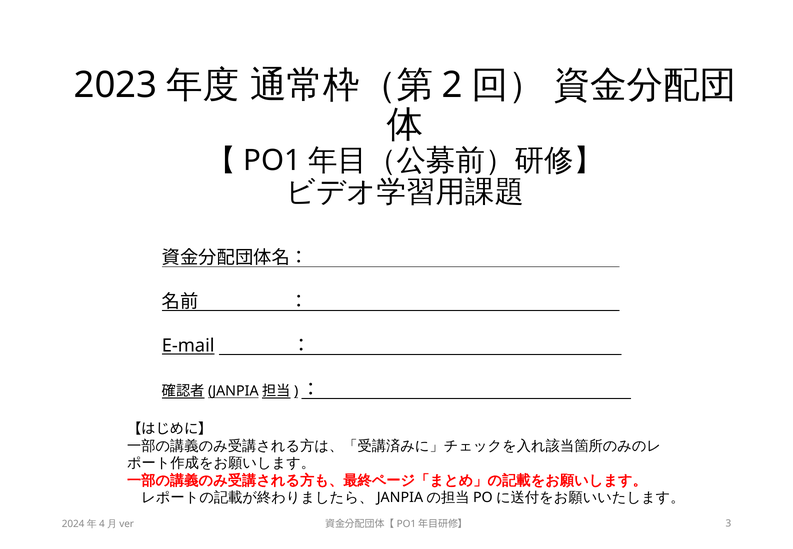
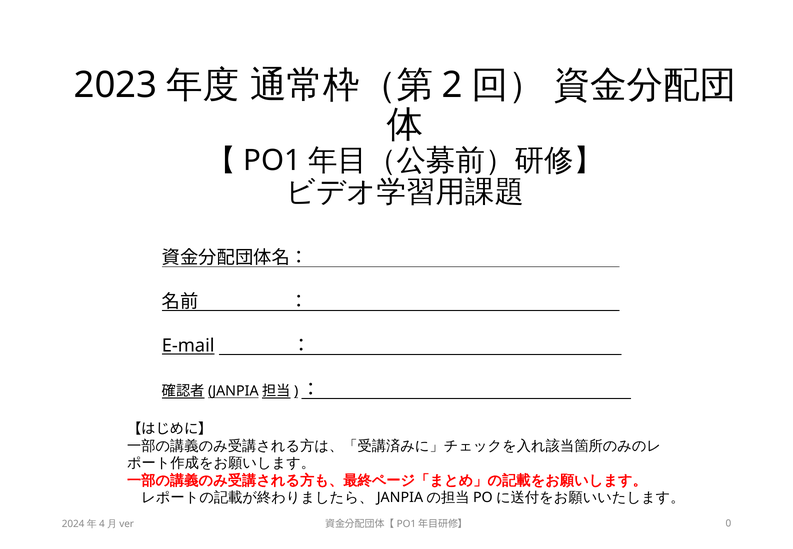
3: 3 -> 0
